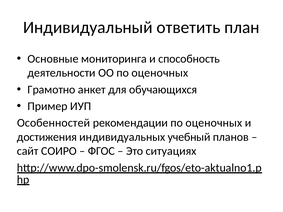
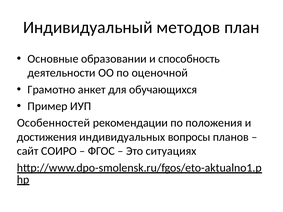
ответить: ответить -> методов
мониторинга: мониторинга -> образовании
ОО по оценочных: оценочных -> оценочной
рекомендации по оценочных: оценочных -> положения
учебный: учебный -> вопросы
